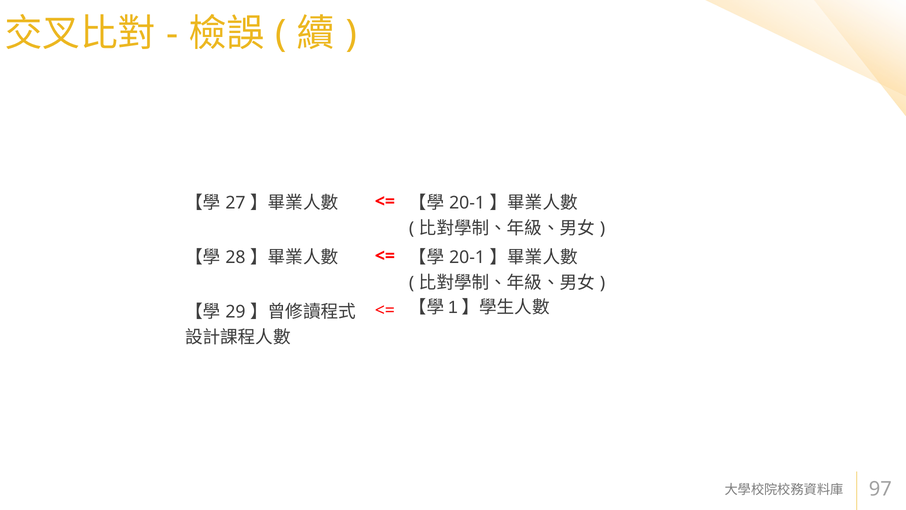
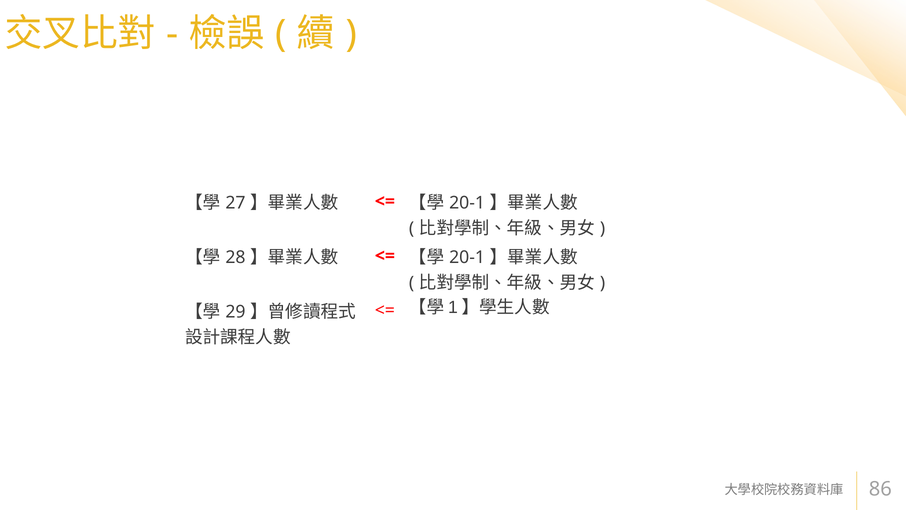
97: 97 -> 86
